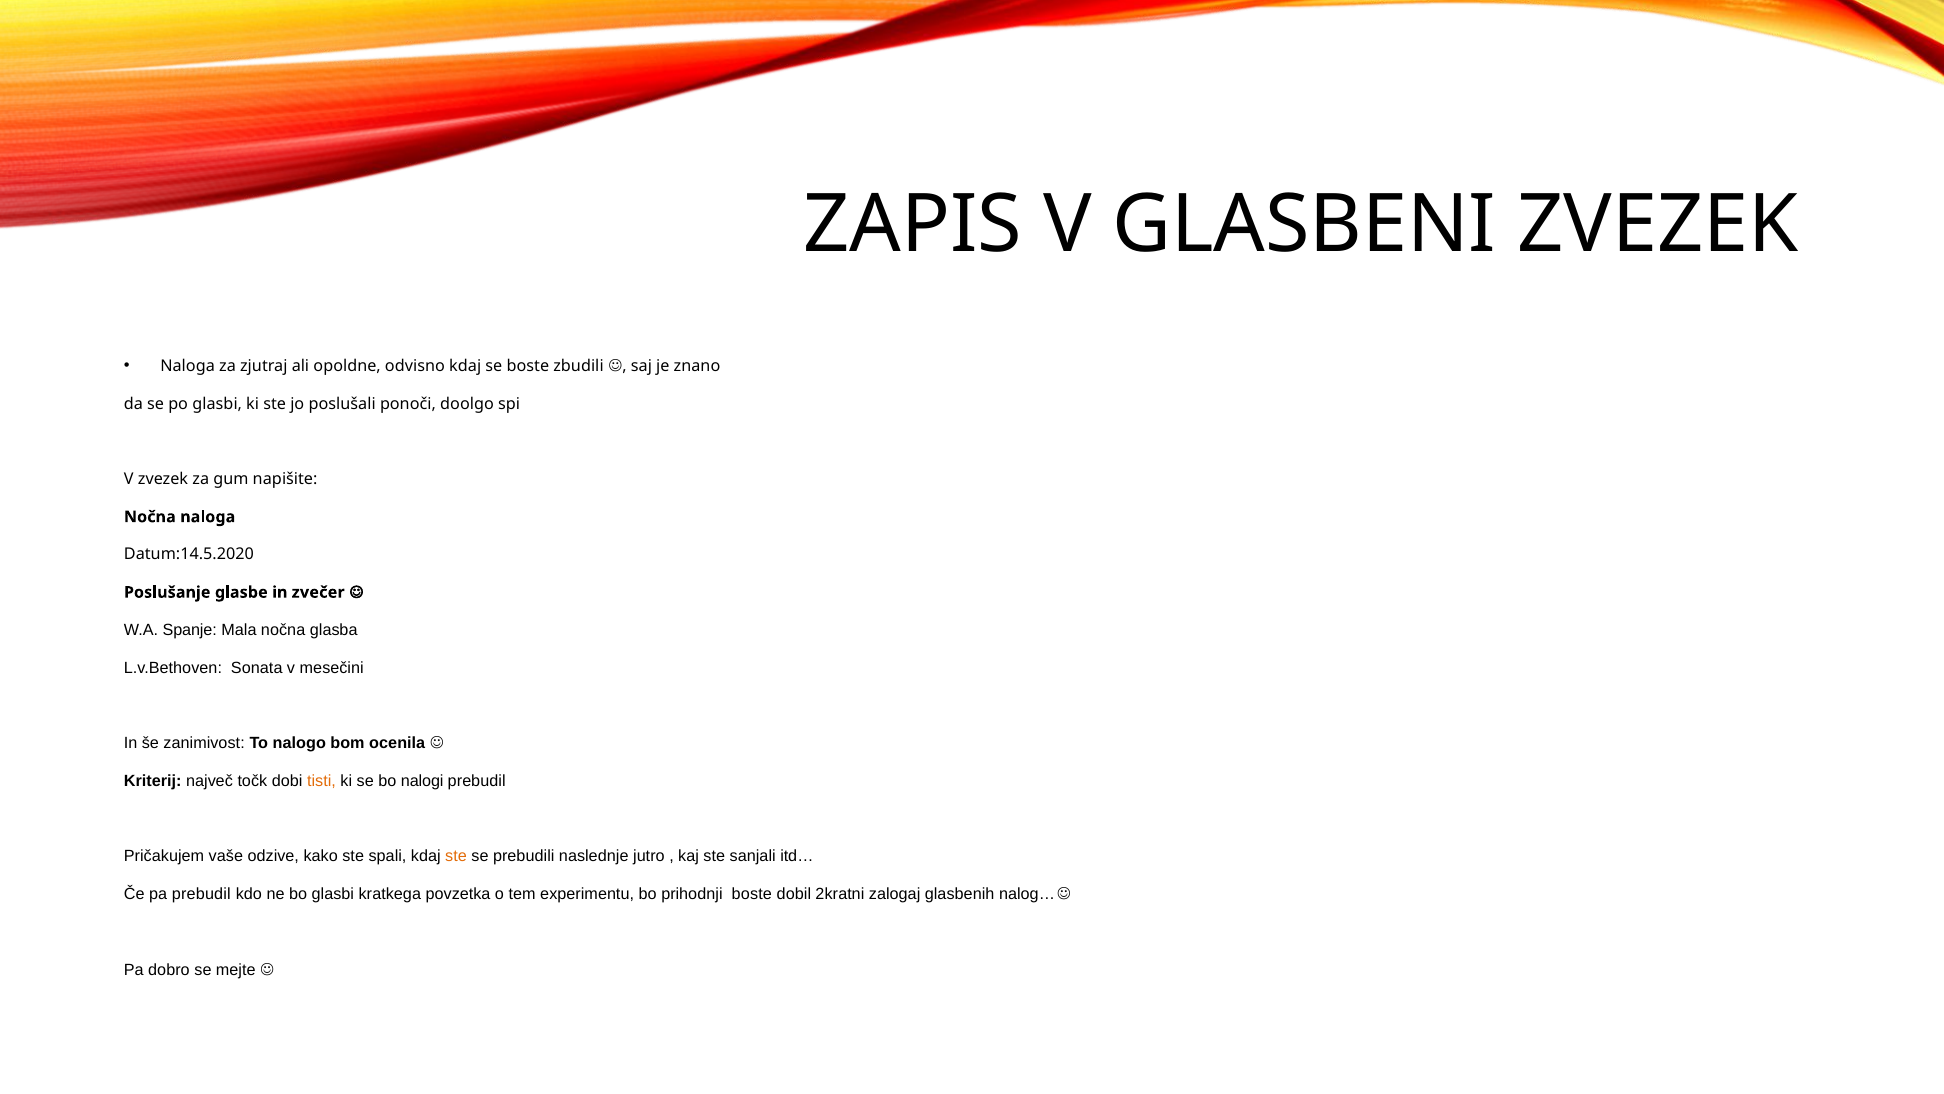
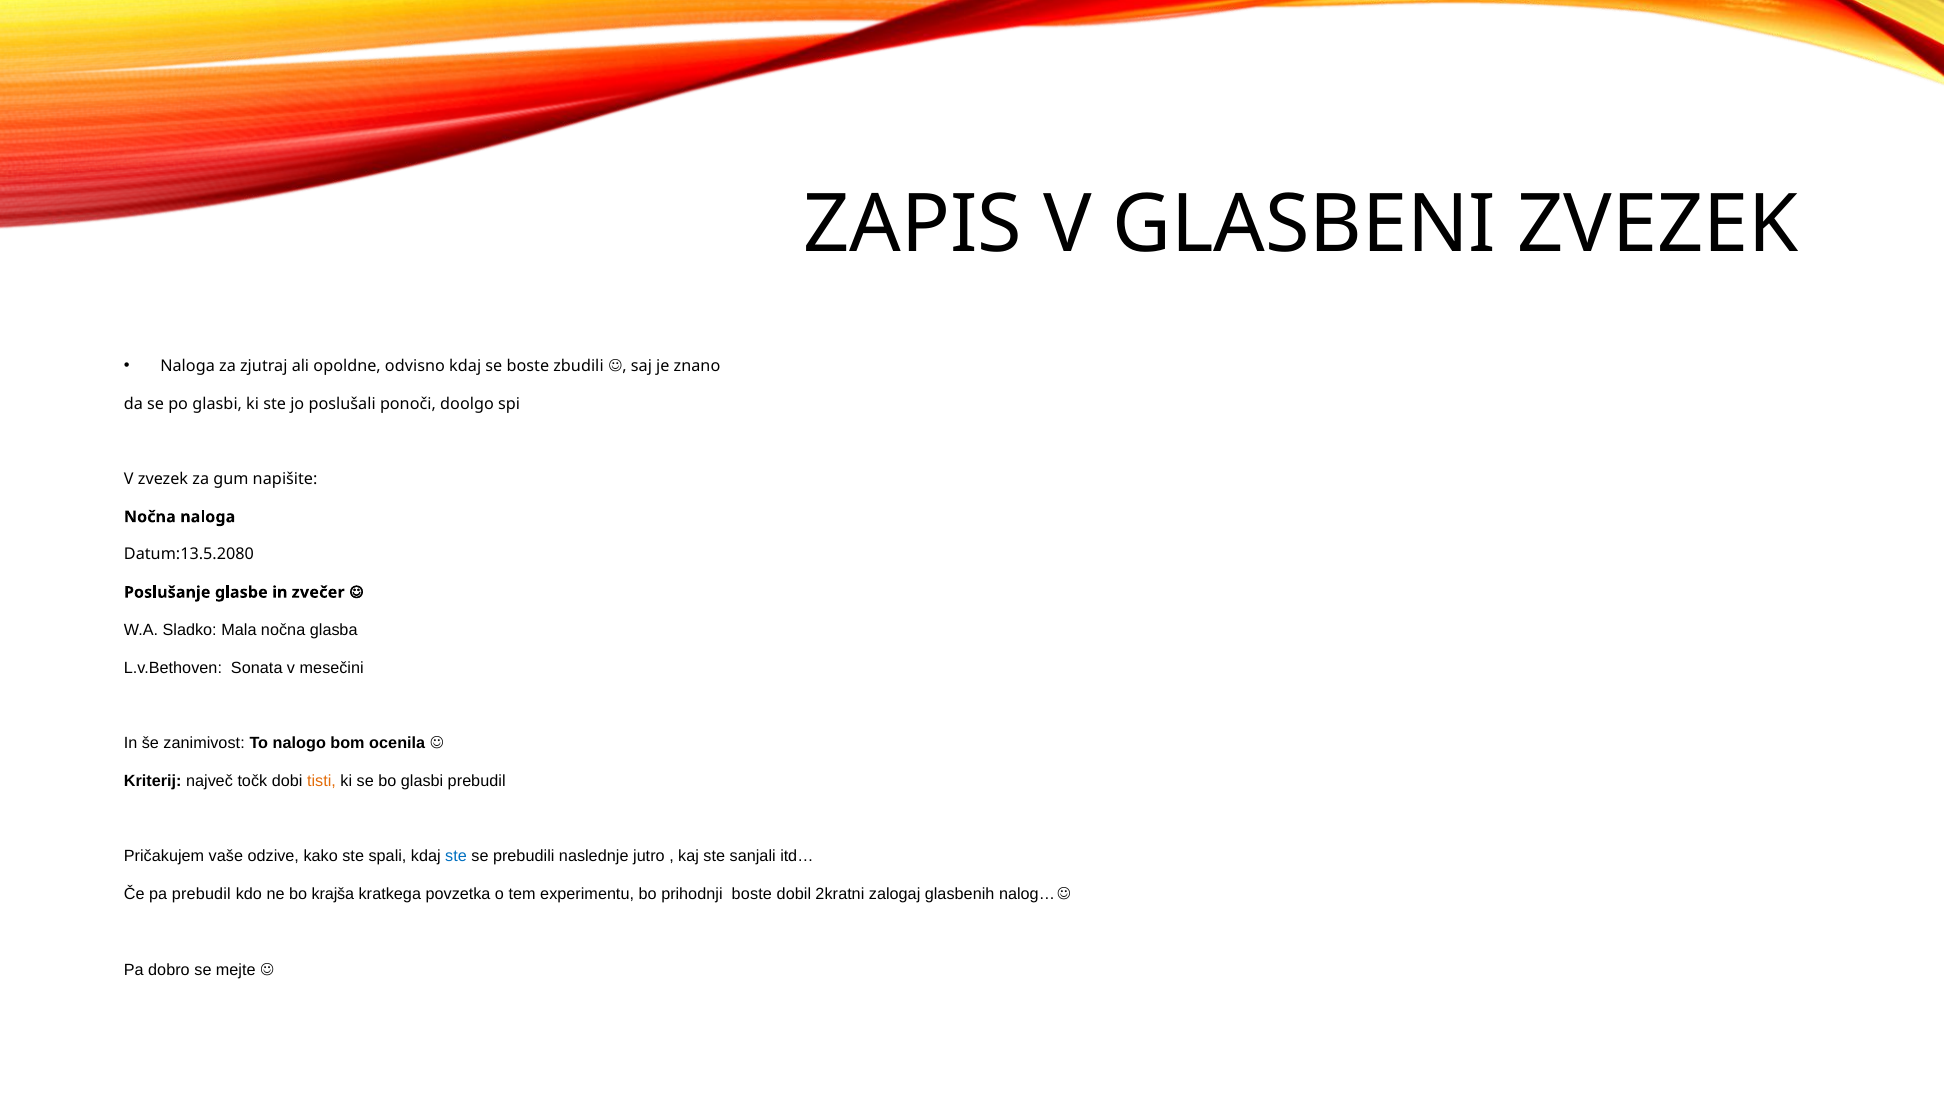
Datum:14.5.2020: Datum:14.5.2020 -> Datum:13.5.2080
Spanje: Spanje -> Sladko
bo nalogi: nalogi -> glasbi
ste at (456, 856) colour: orange -> blue
bo glasbi: glasbi -> krajša
